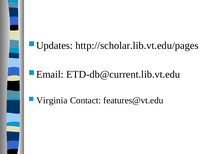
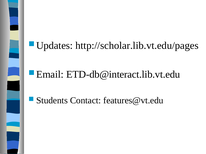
ETD-db@current.lib.vt.edu: ETD-db@current.lib.vt.edu -> ETD-db@interact.lib.vt.edu
Virginia: Virginia -> Students
